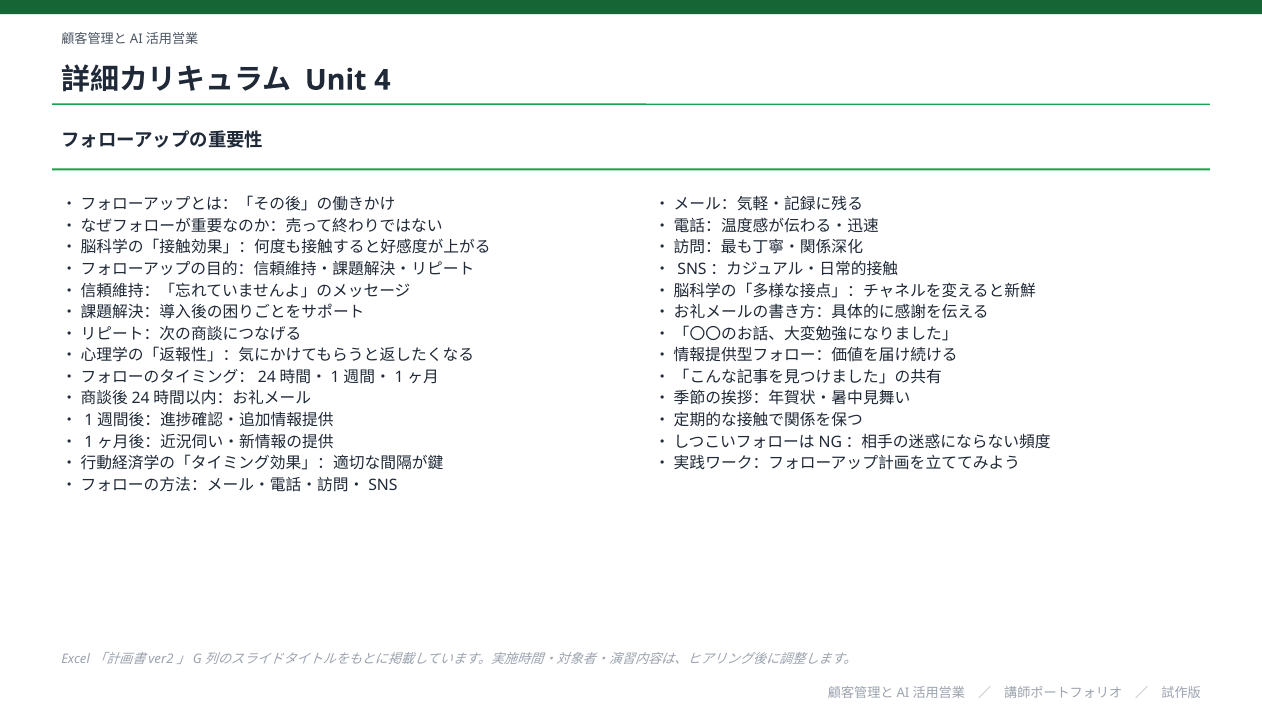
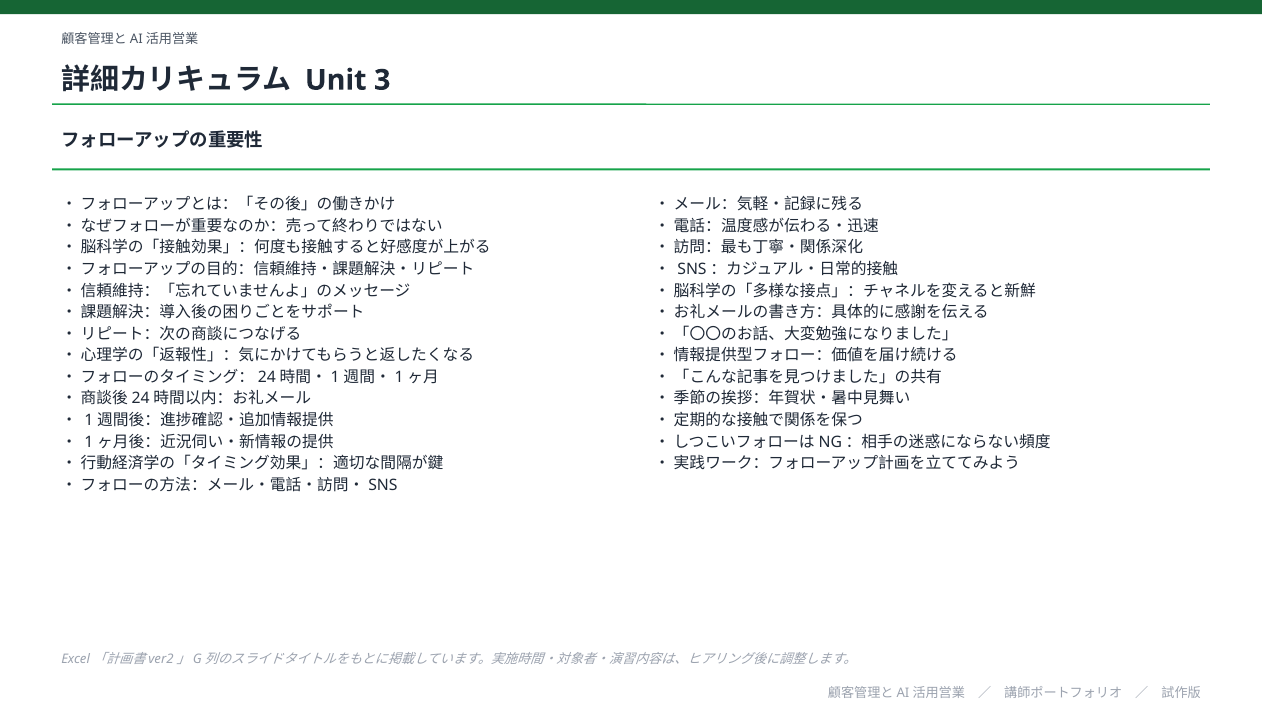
4: 4 -> 3
